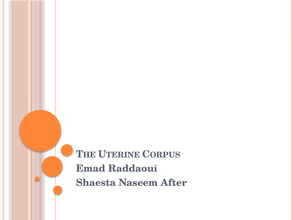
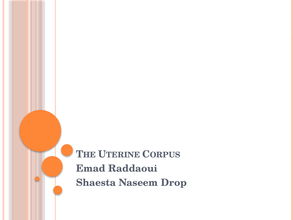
After: After -> Drop
